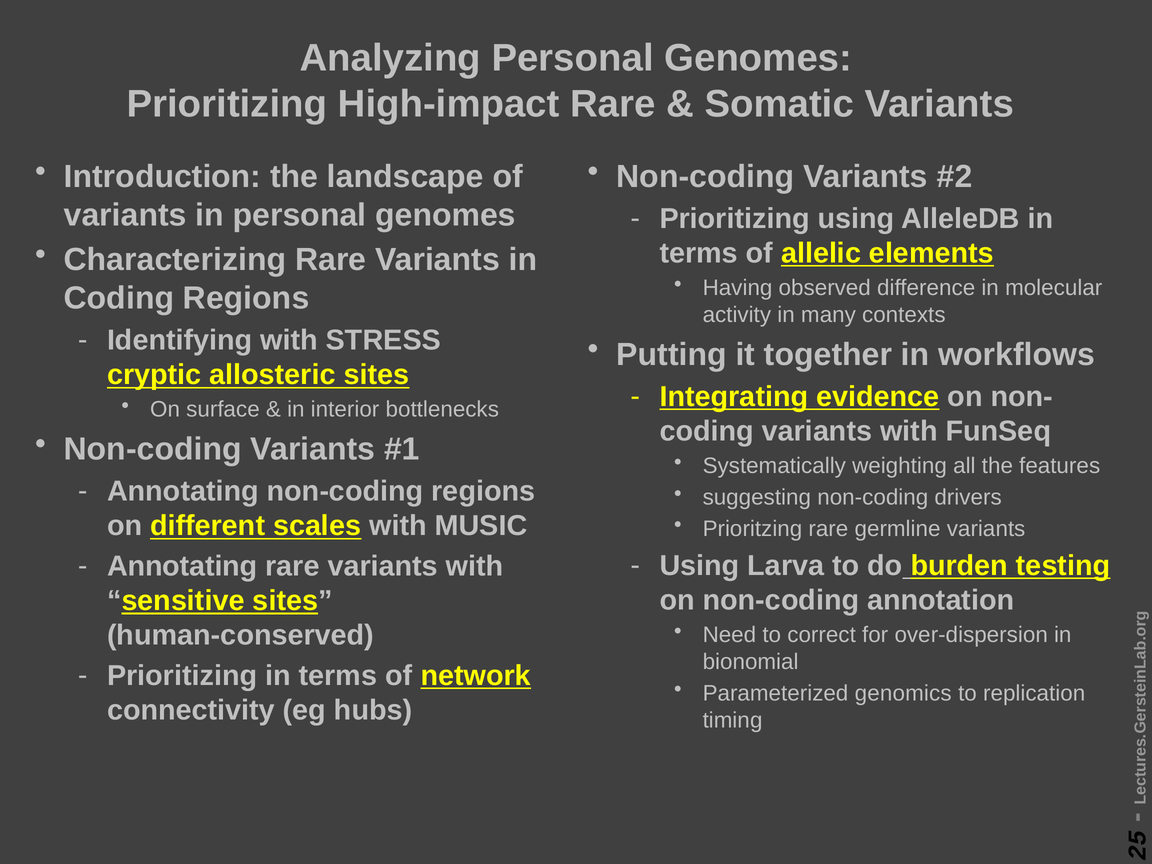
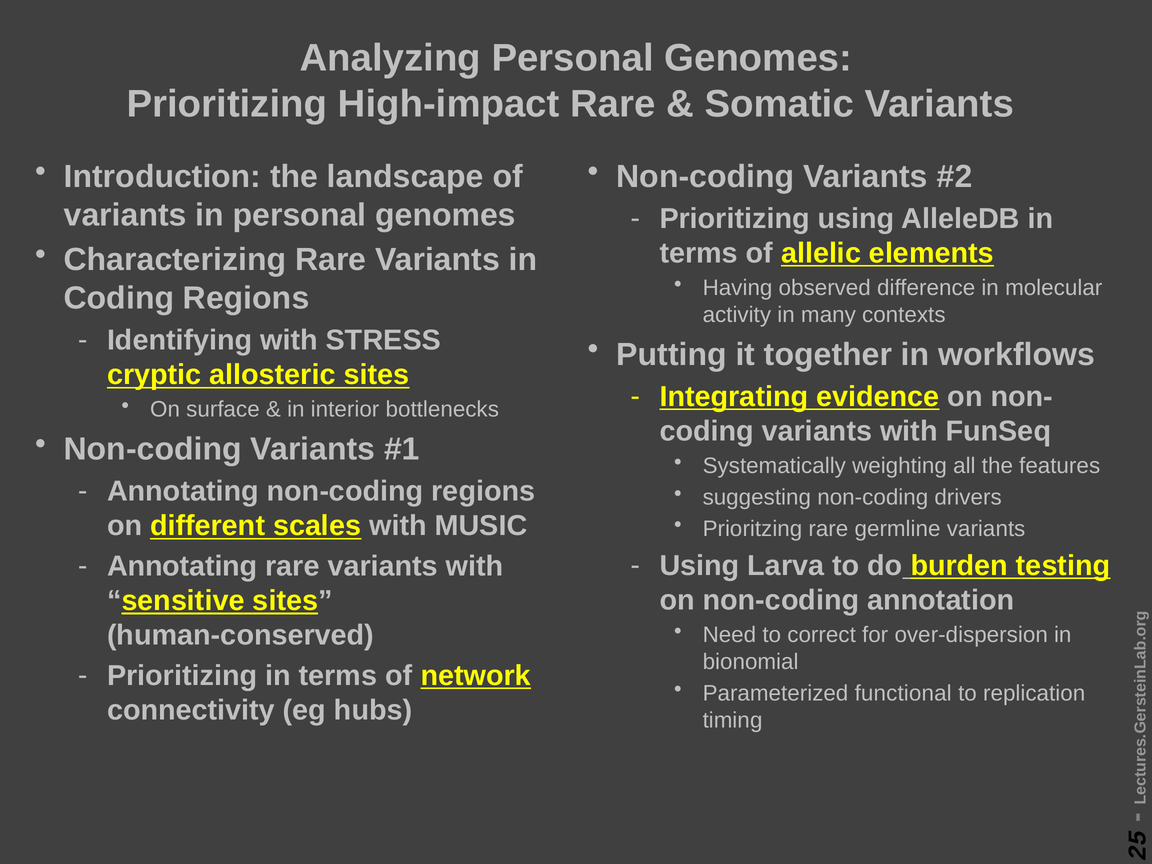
genomics: genomics -> functional
